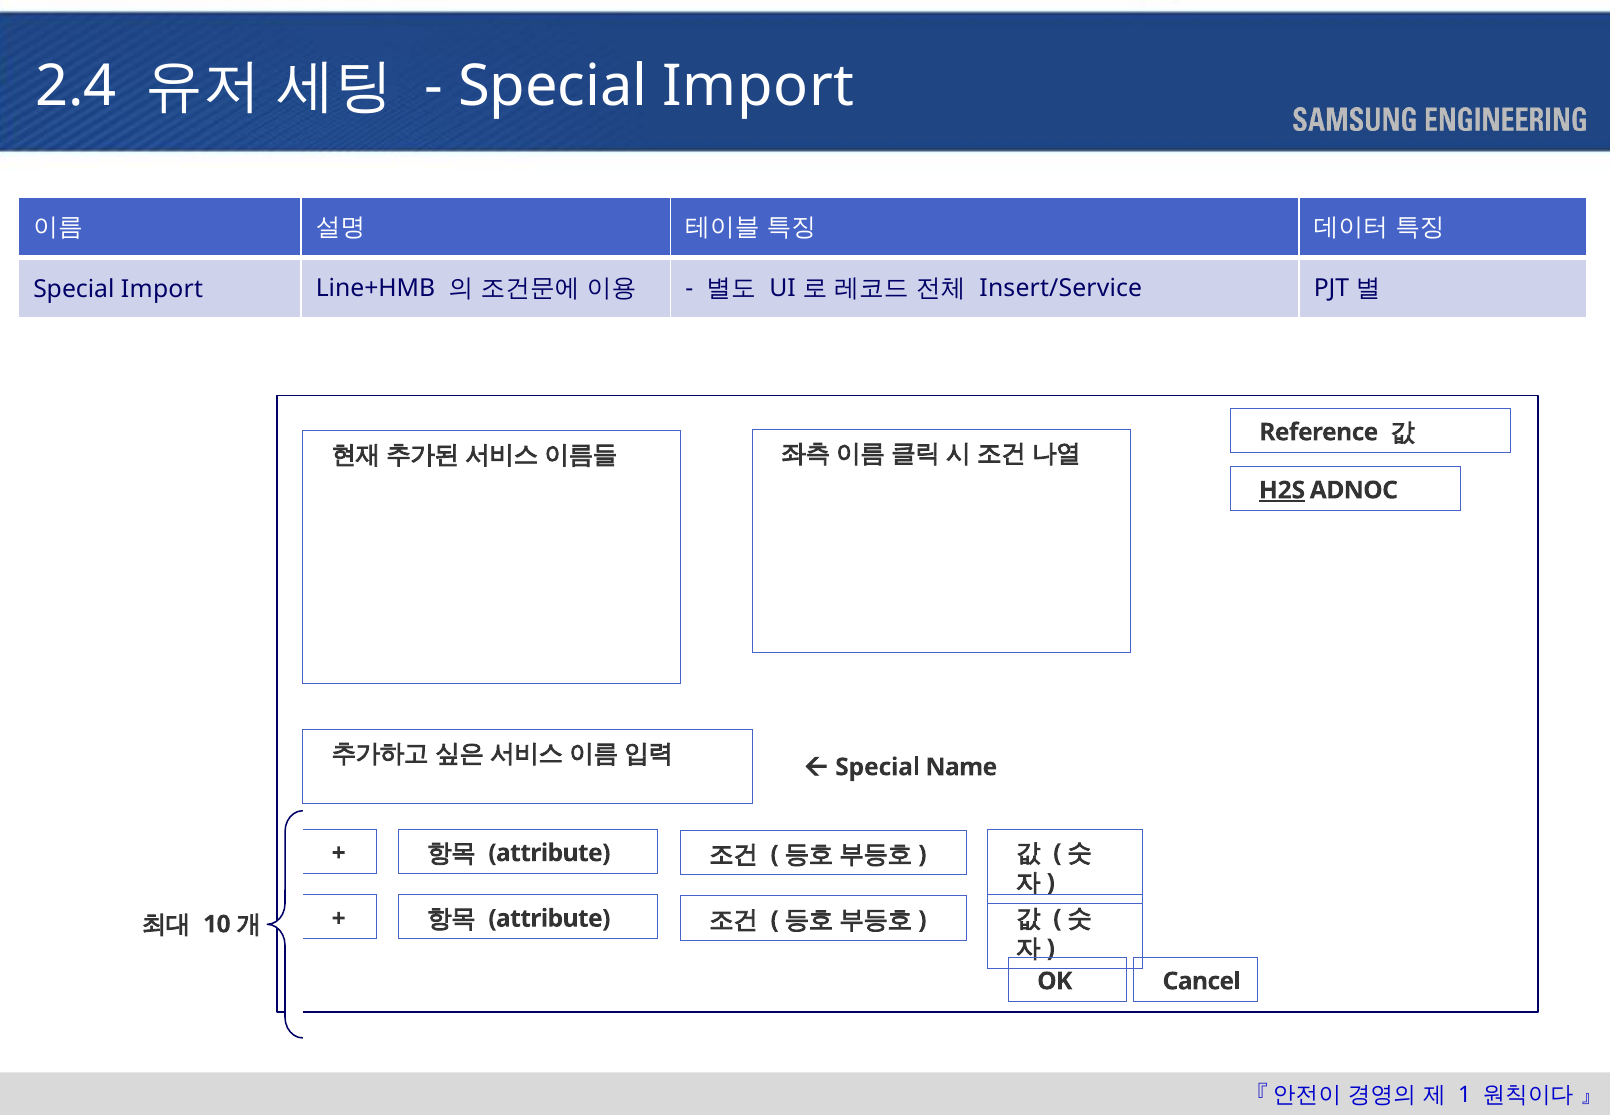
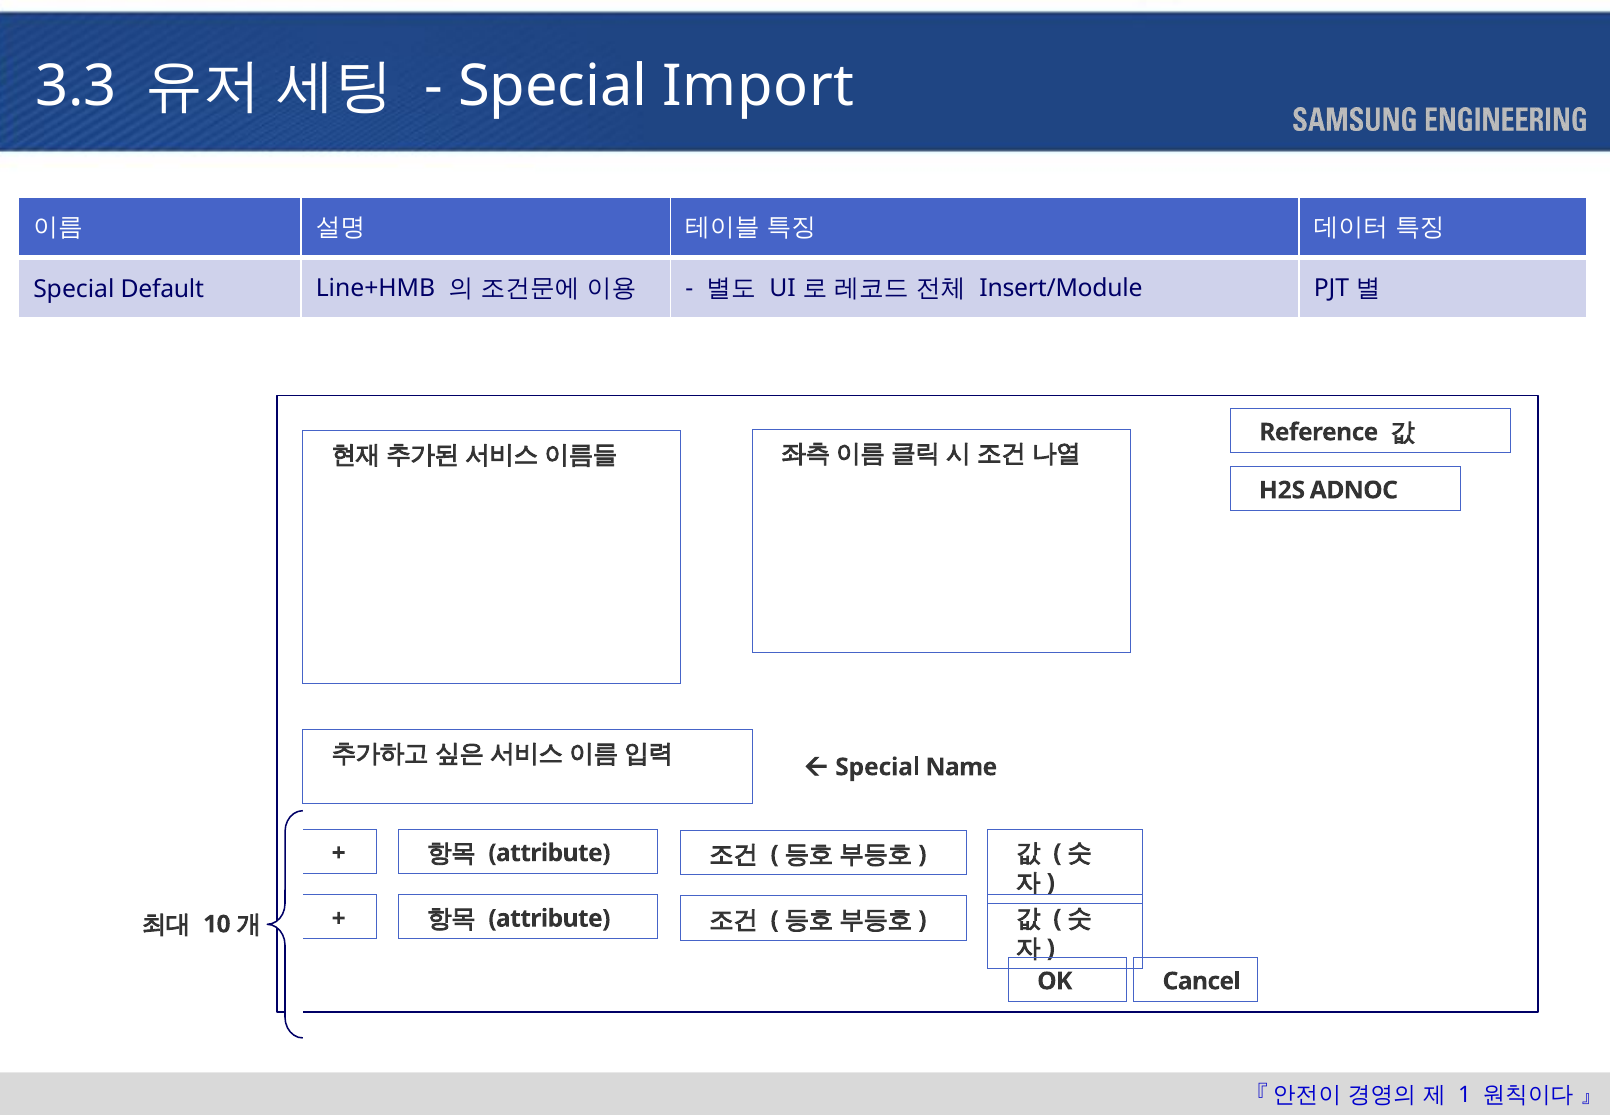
2.4: 2.4 -> 3.3
Import at (162, 289): Import -> Default
Insert/Service: Insert/Service -> Insert/Module
H2S underline: present -> none
